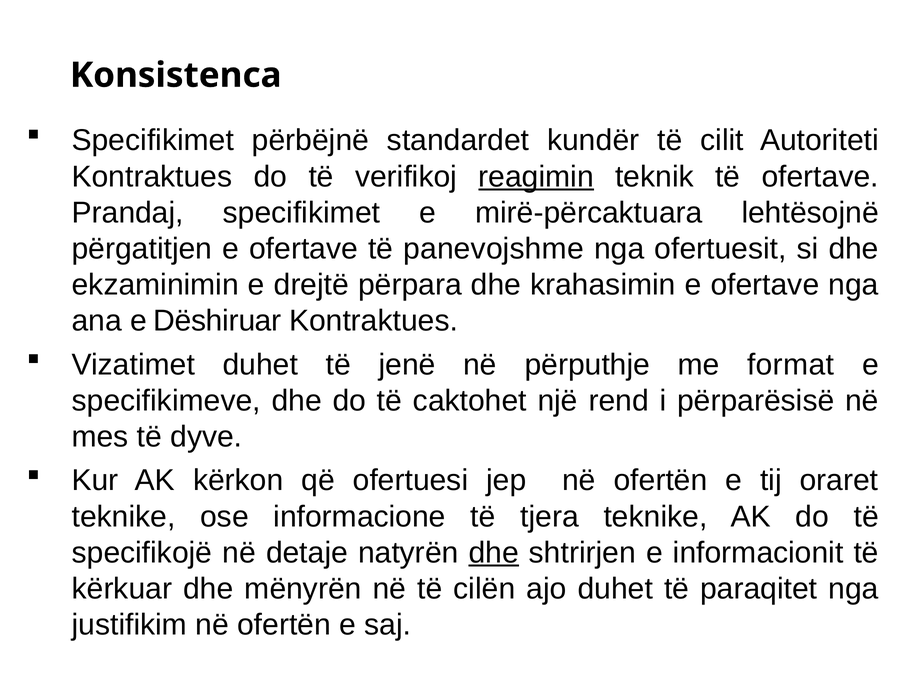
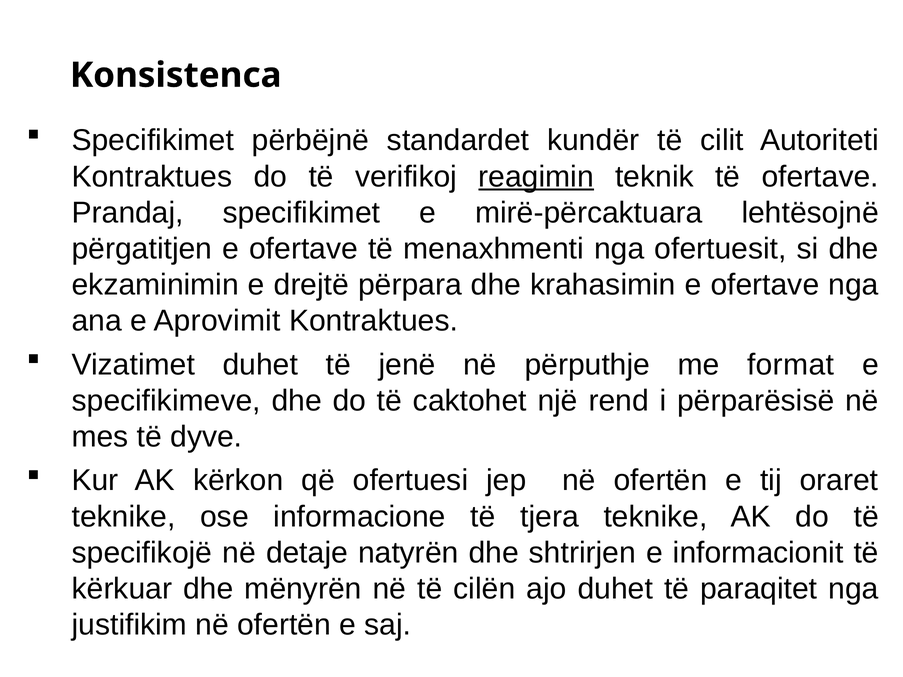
panevojshme: panevojshme -> menaxhmenti
Dëshiruar: Dëshiruar -> Aprovimit
dhe at (494, 553) underline: present -> none
